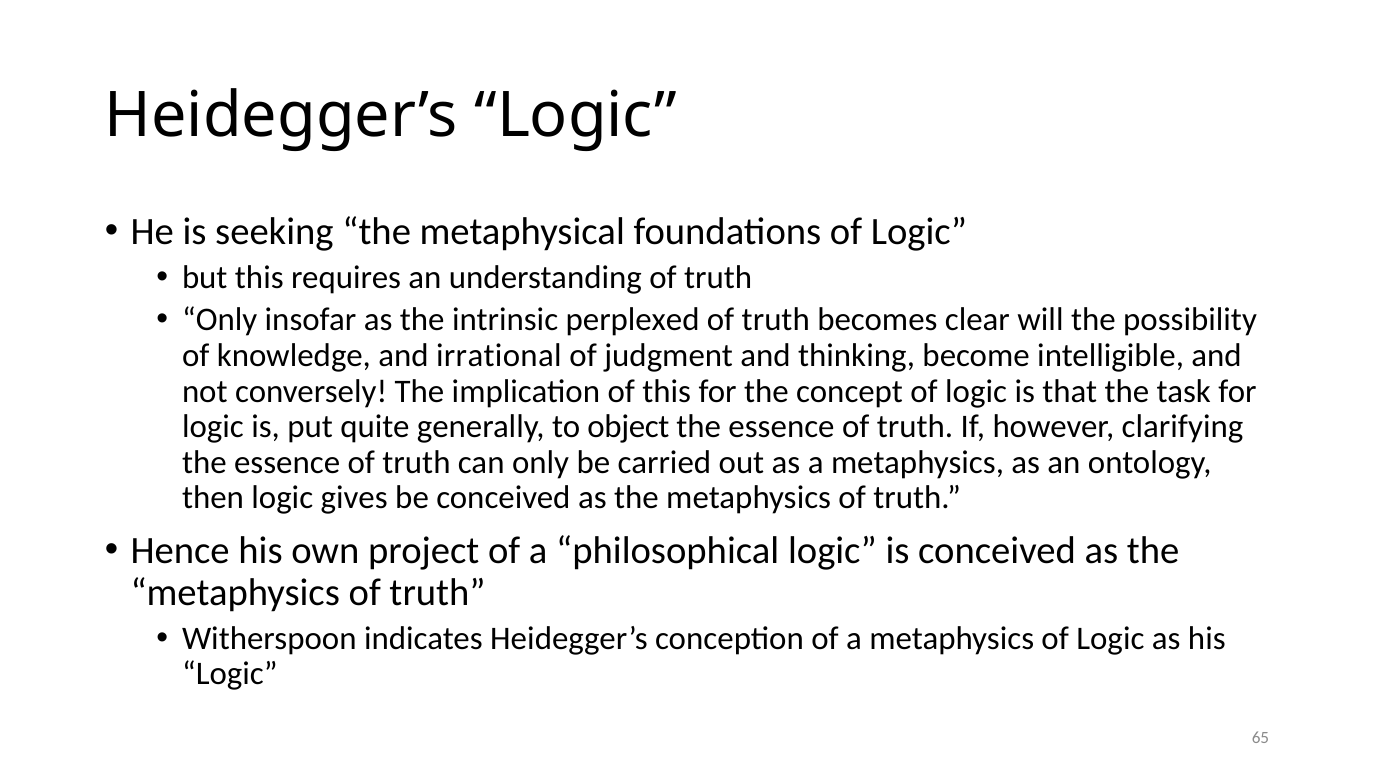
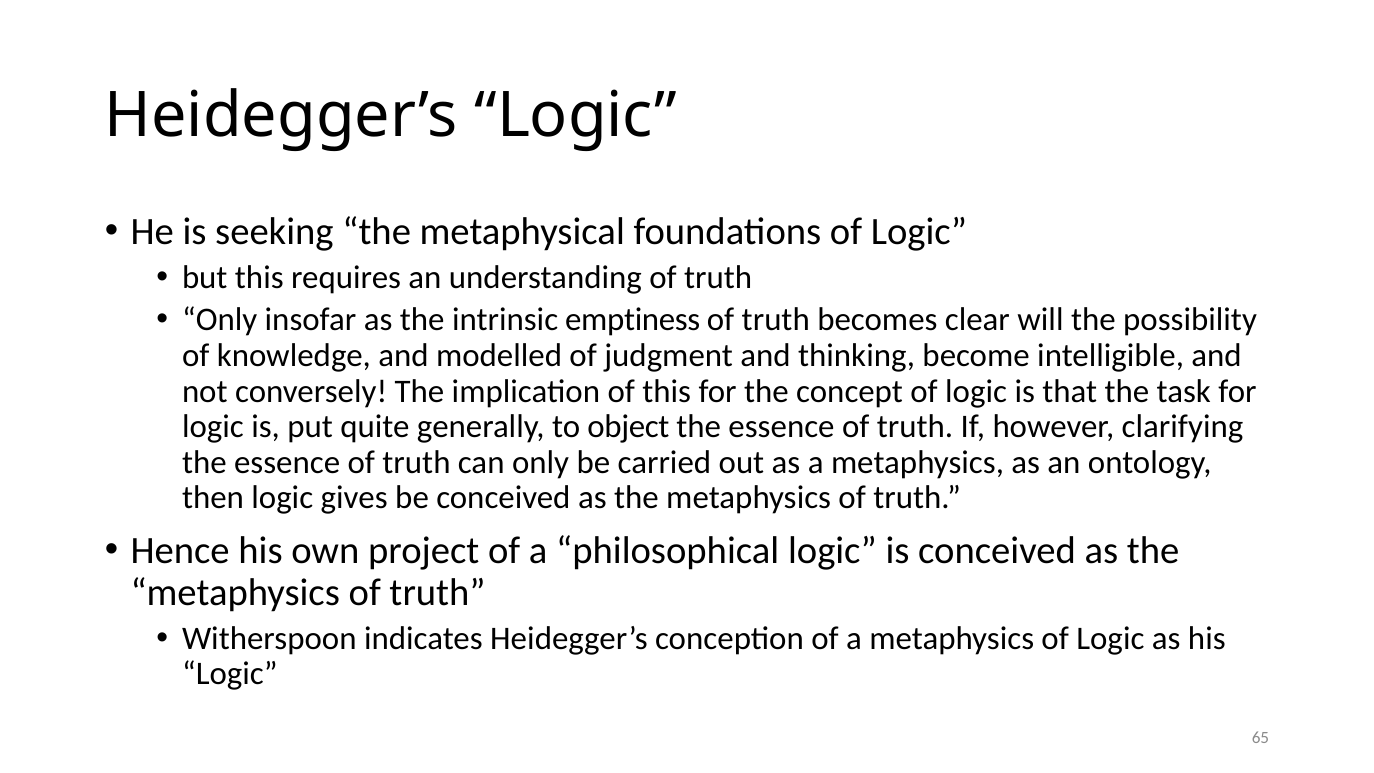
perplexed: perplexed -> emptiness
irrational: irrational -> modelled
